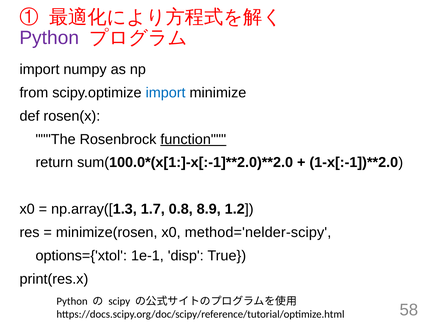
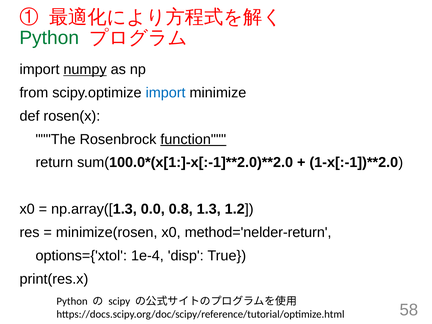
Python at (49, 38) colour: purple -> green
numpy underline: none -> present
1.7: 1.7 -> 0.0
8.9: 8.9 -> 1.3
method='nelder-scipy: method='nelder-scipy -> method='nelder-return
1e-1: 1e-1 -> 1e-4
